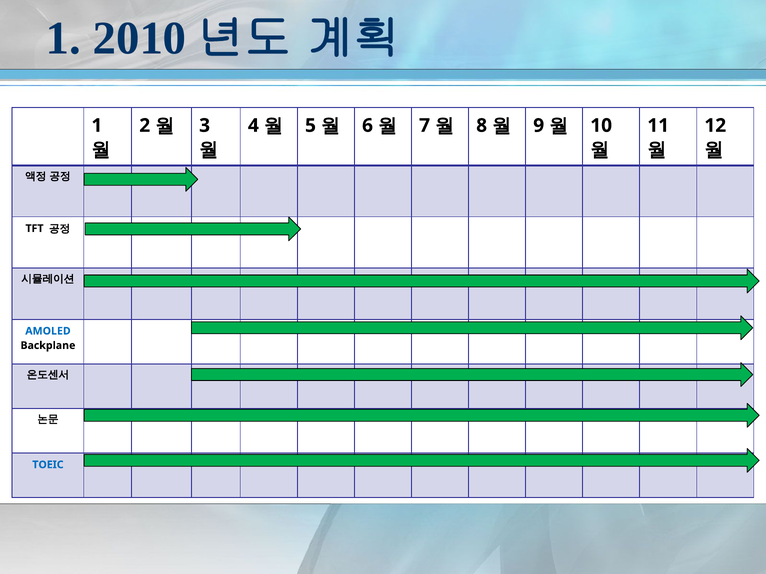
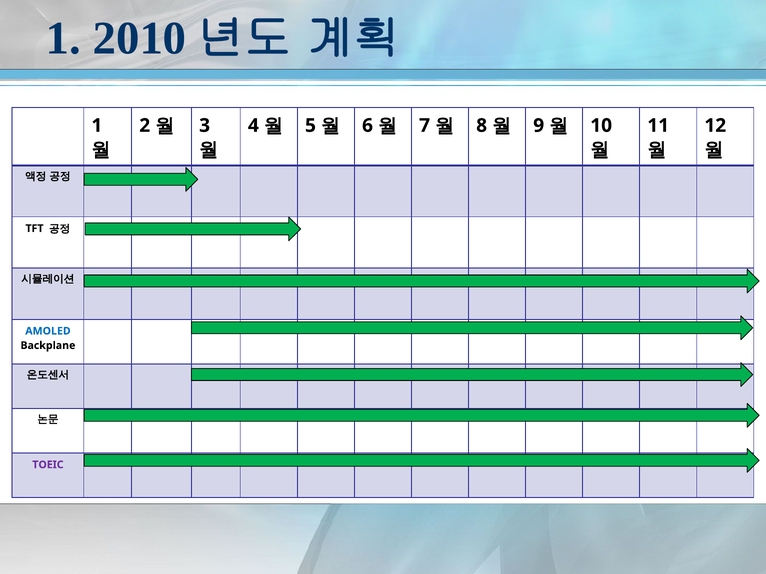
TOEIC colour: blue -> purple
